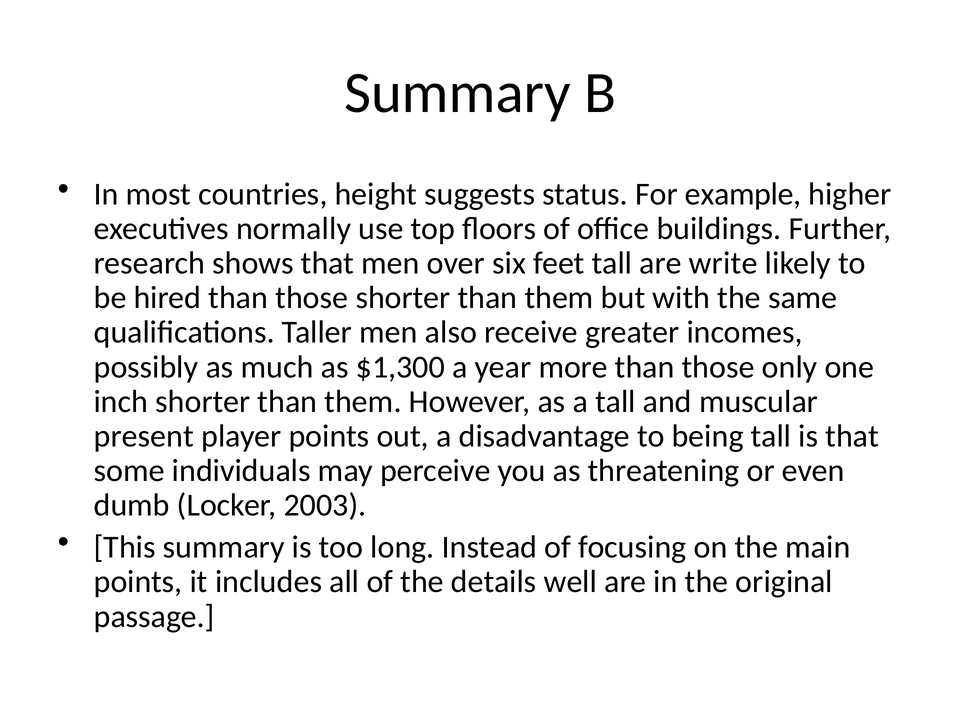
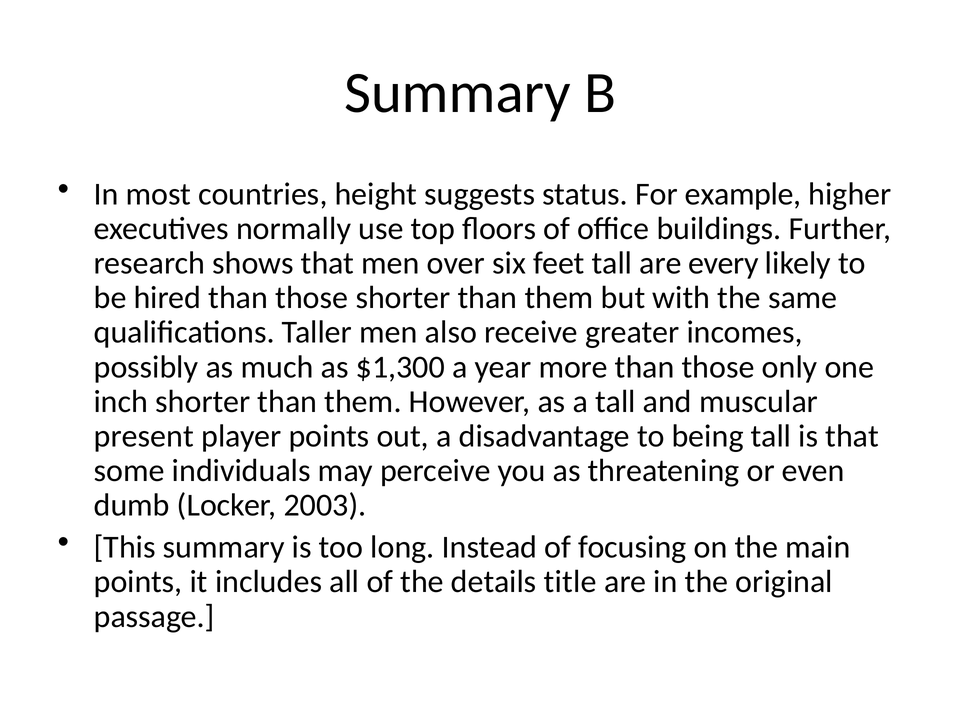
write: write -> every
well: well -> title
